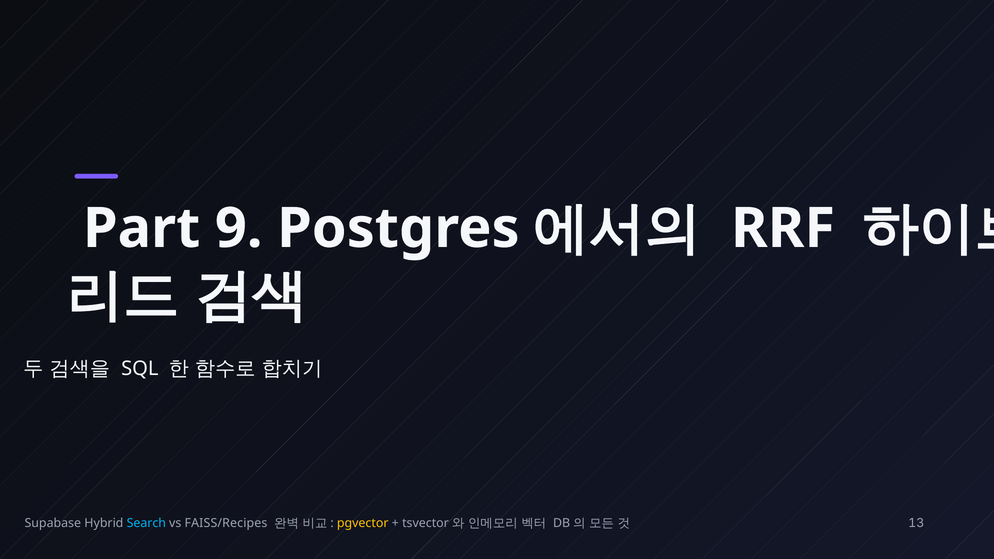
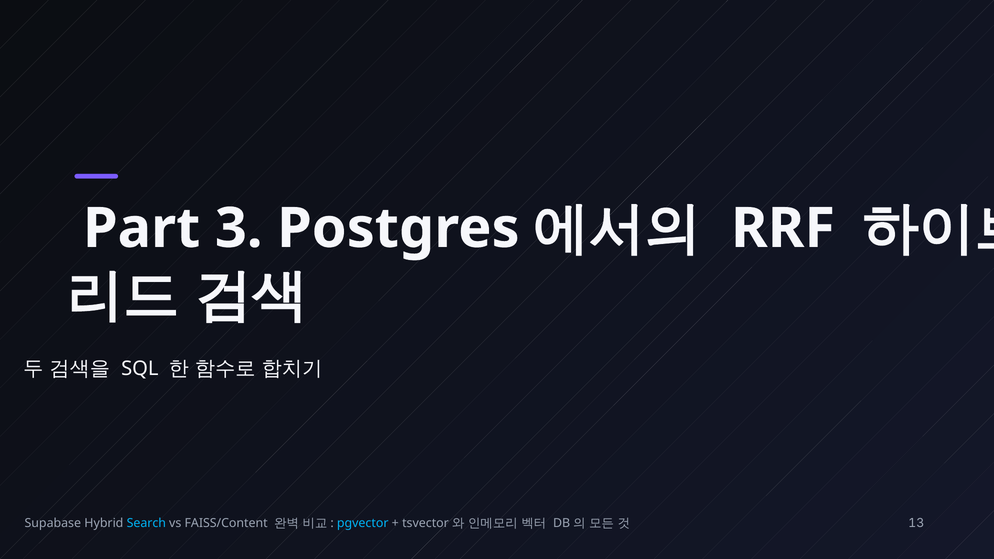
9: 9 -> 3
FAISS/Recipes: FAISS/Recipes -> FAISS/Content
pgvector colour: yellow -> light blue
